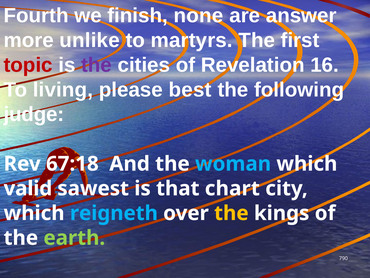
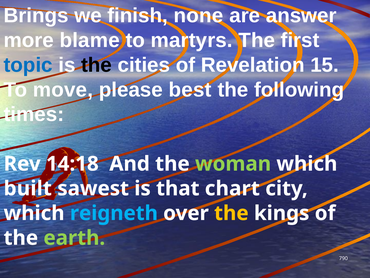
Fourth: Fourth -> Brings
unlike: unlike -> blame
topic colour: red -> blue
the at (97, 65) colour: purple -> black
16: 16 -> 15
living: living -> move
judge: judge -> times
67:18: 67:18 -> 14:18
woman colour: light blue -> light green
valid: valid -> built
